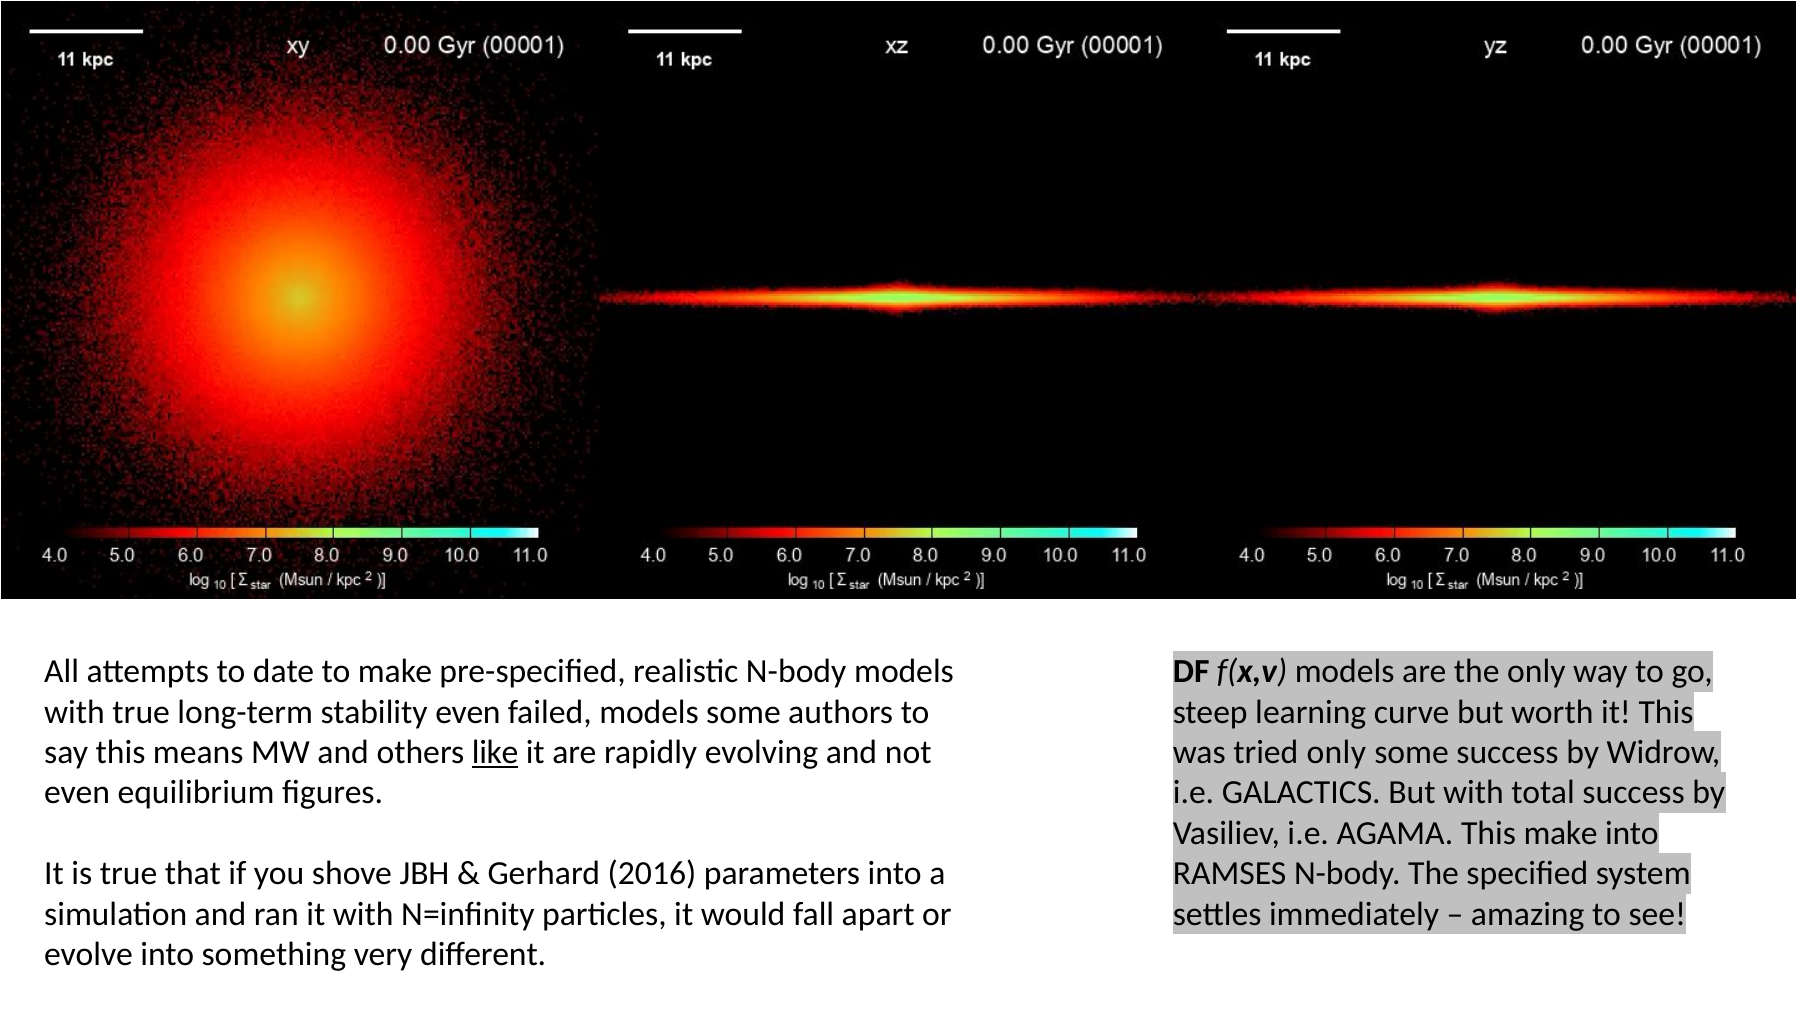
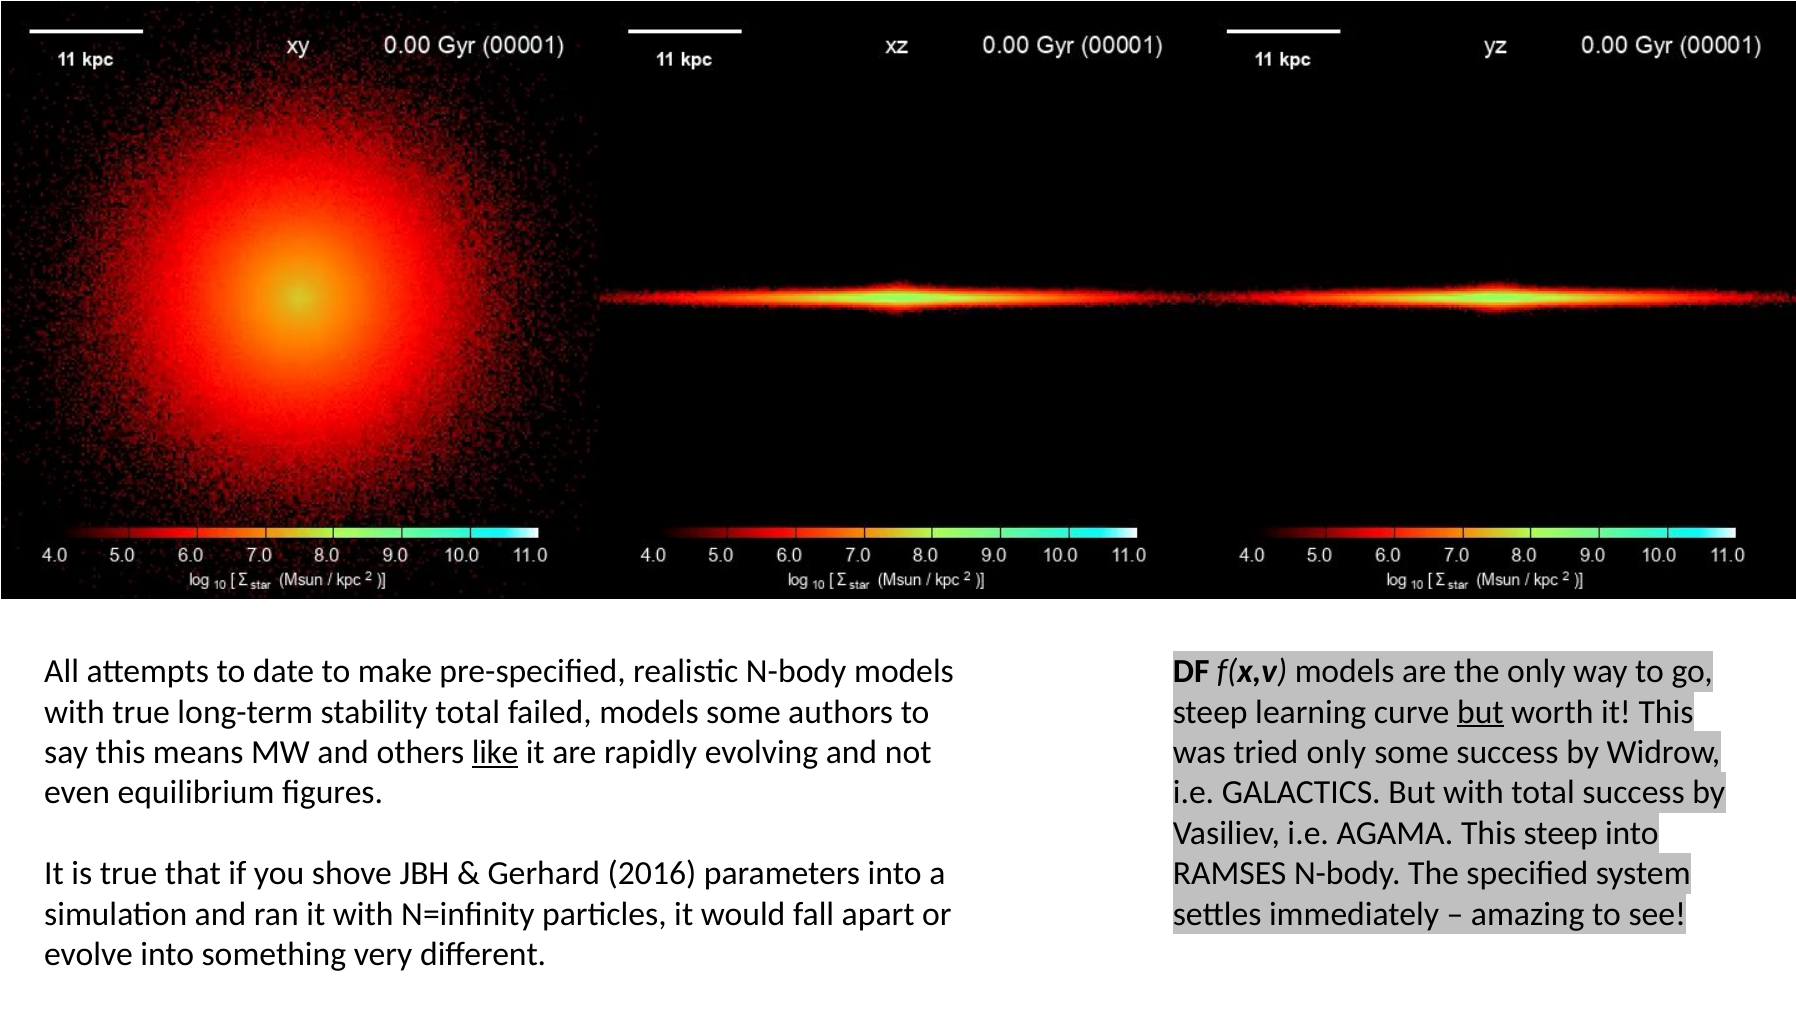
stability even: even -> total
but at (1480, 712) underline: none -> present
This make: make -> steep
